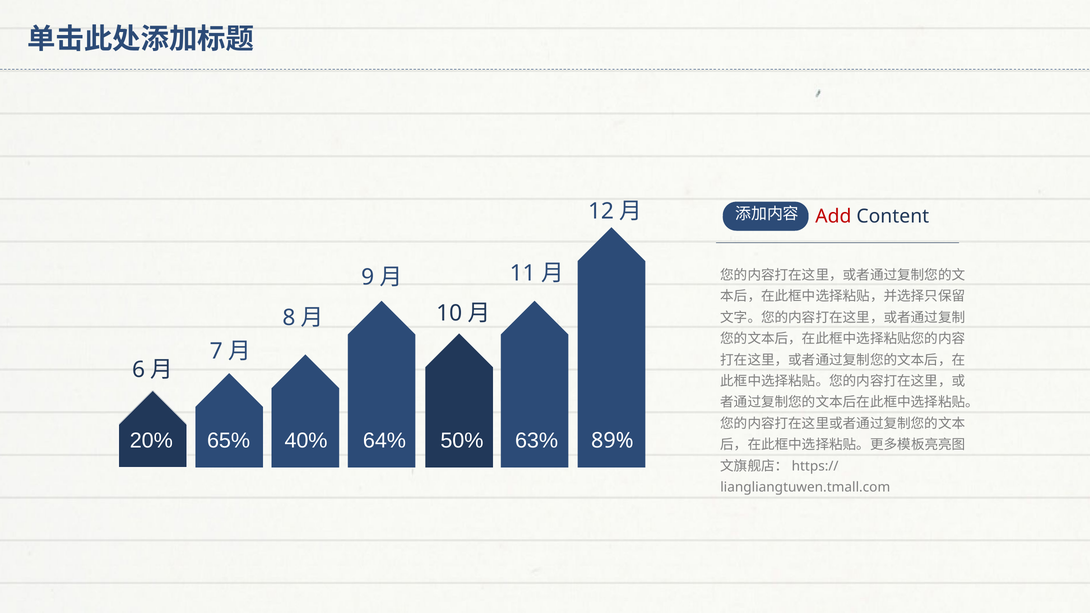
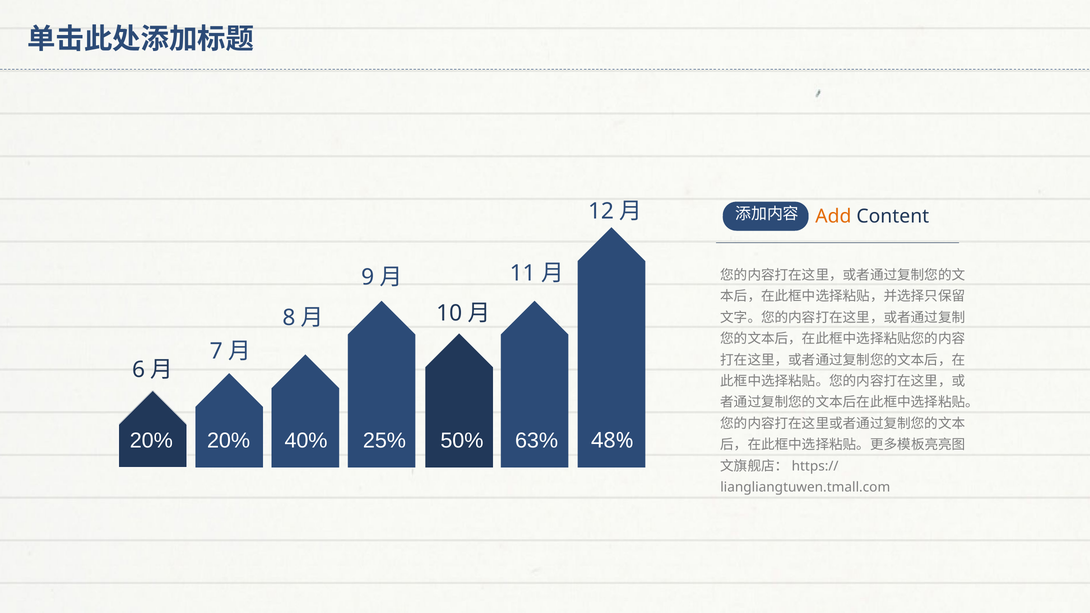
Add colour: red -> orange
20% 65%: 65% -> 20%
64%: 64% -> 25%
89%: 89% -> 48%
